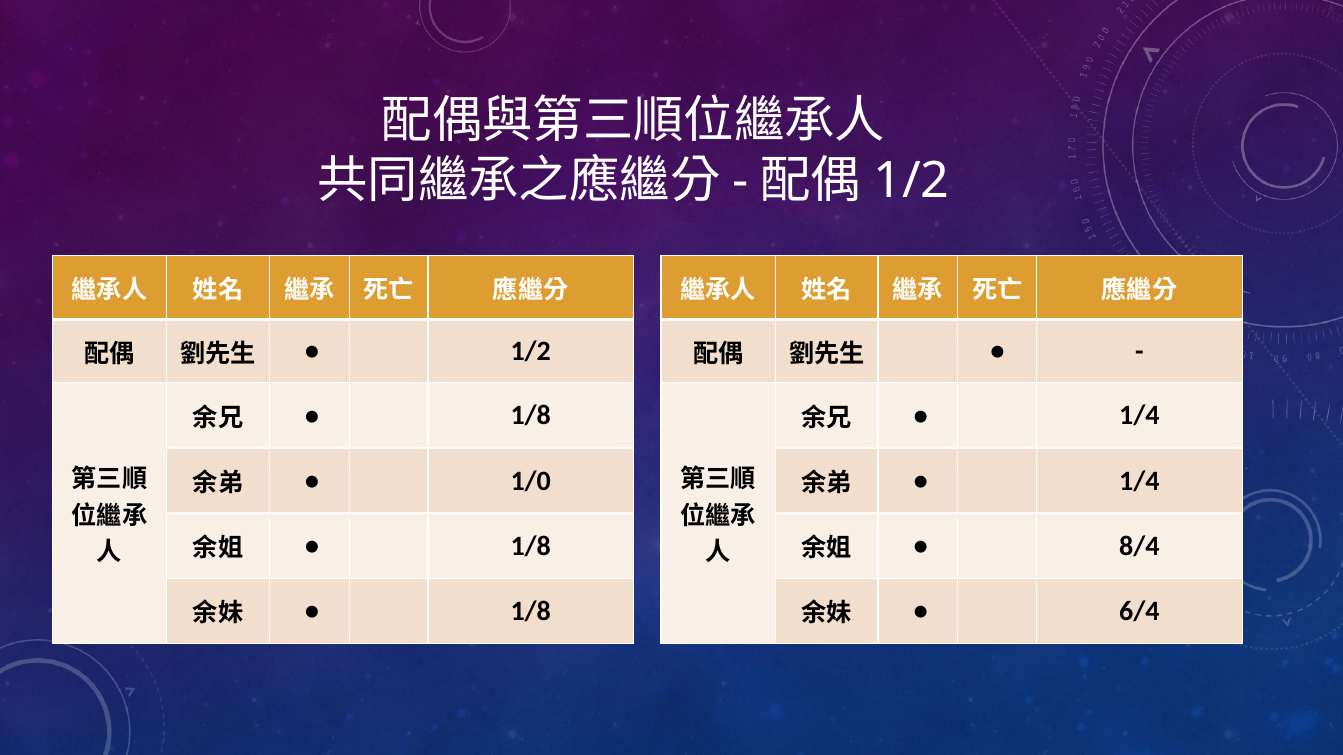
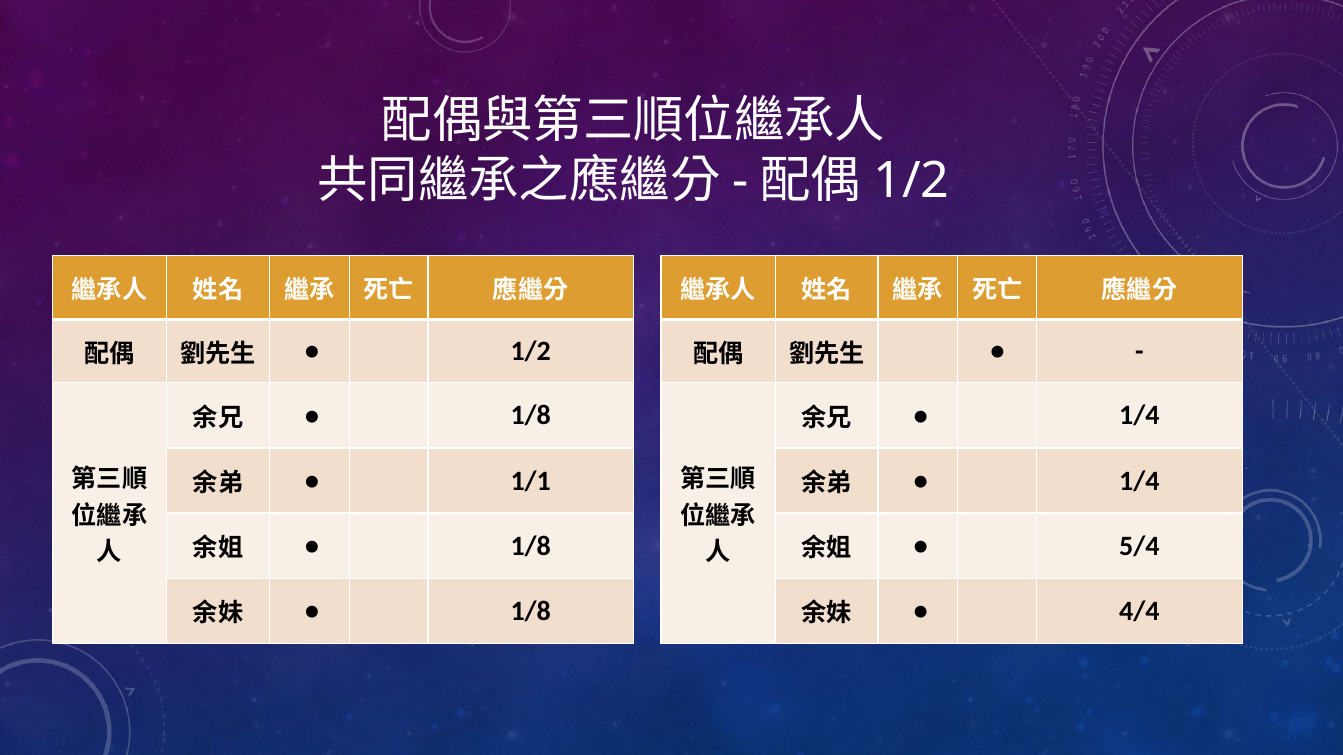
1/0: 1/0 -> 1/1
8/4: 8/4 -> 5/4
6/4: 6/4 -> 4/4
